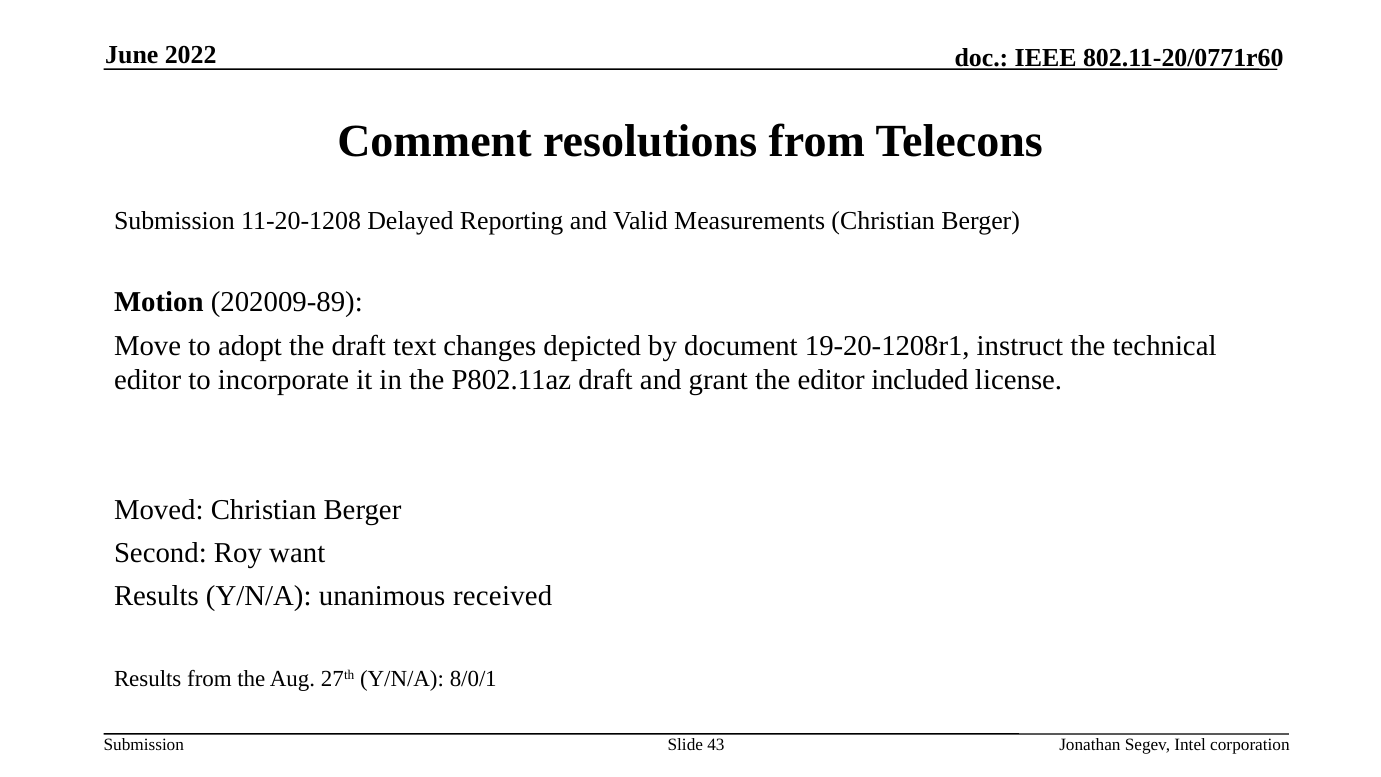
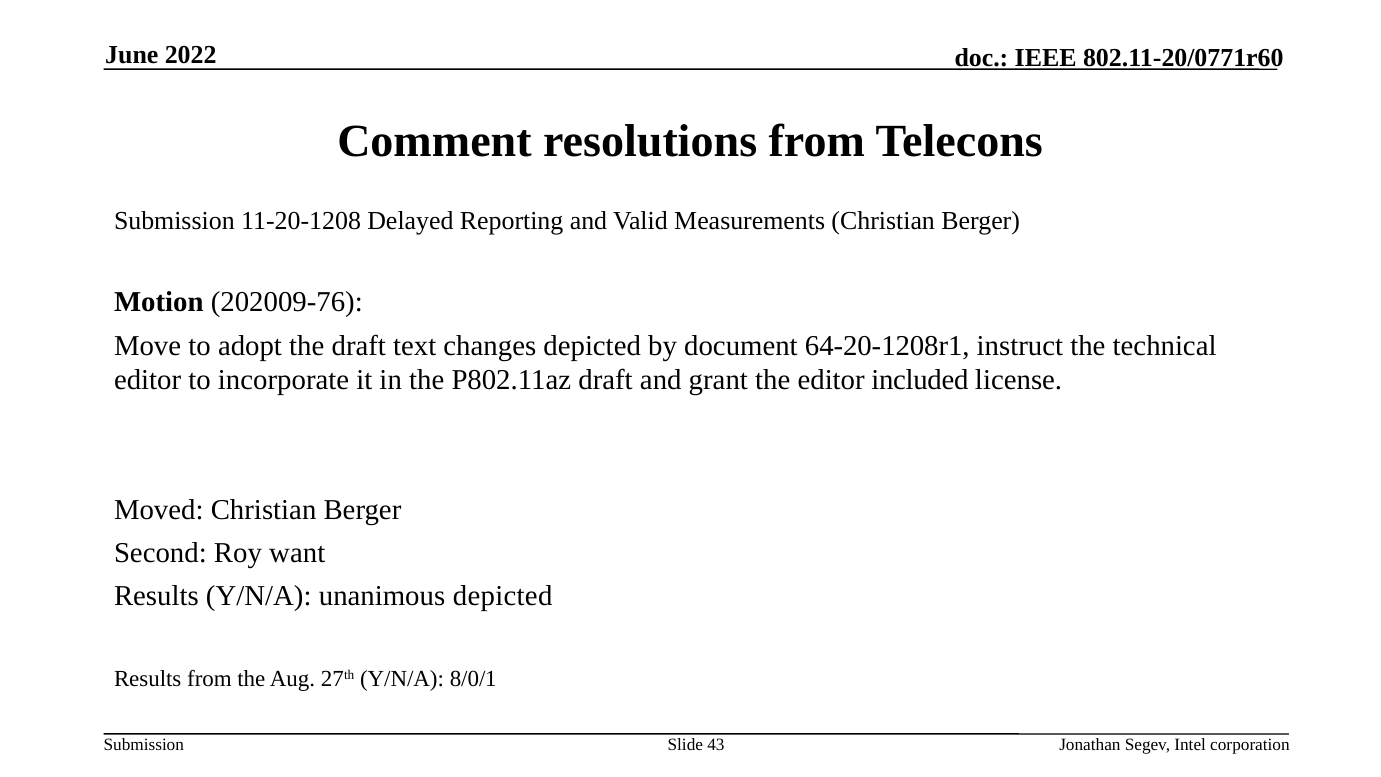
202009-89: 202009-89 -> 202009-76
19-20-1208r1: 19-20-1208r1 -> 64-20-1208r1
unanimous received: received -> depicted
